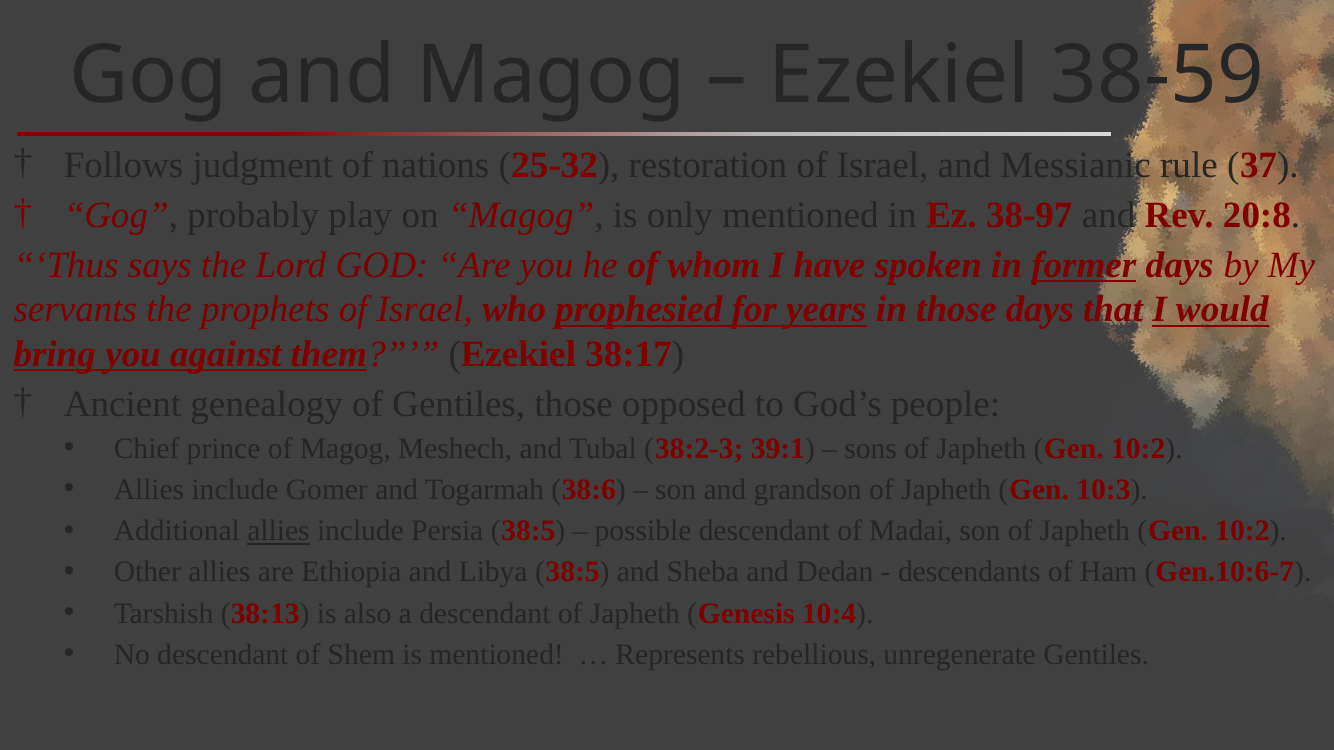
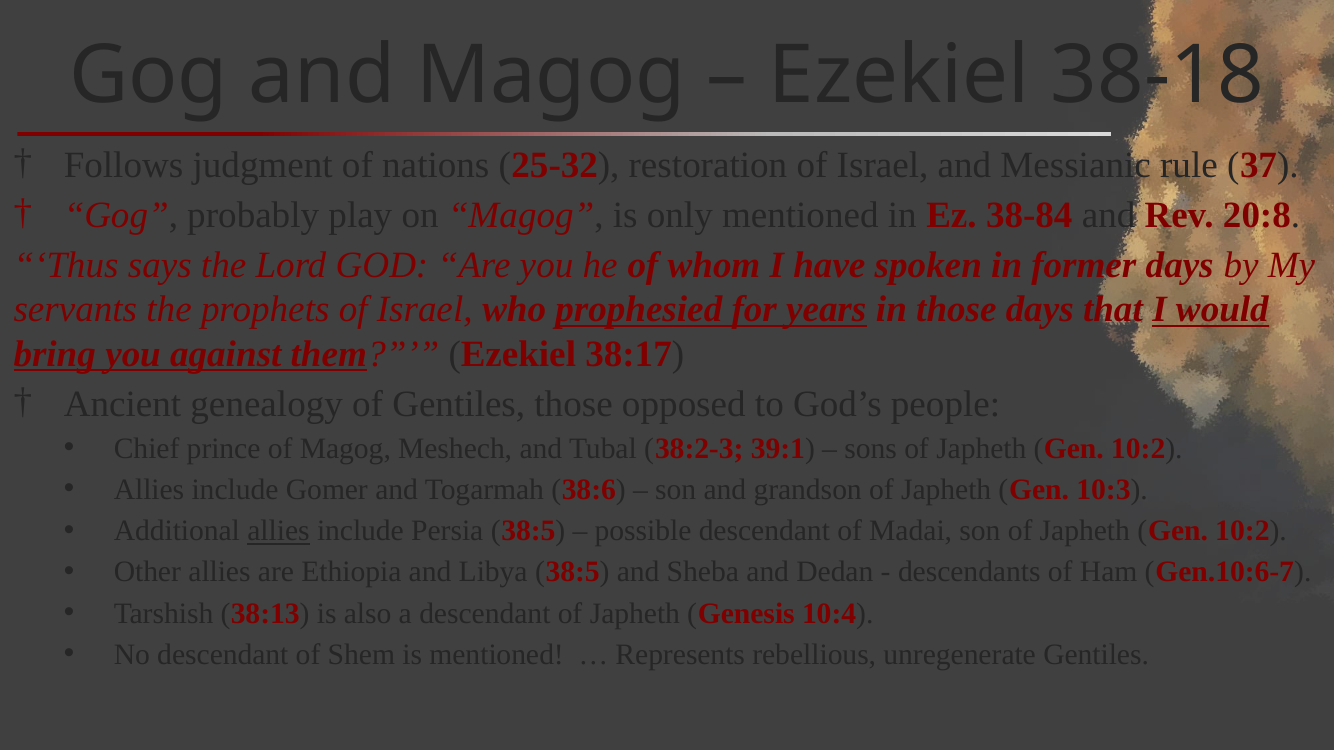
38-59: 38-59 -> 38-18
38-97: 38-97 -> 38-84
former underline: present -> none
